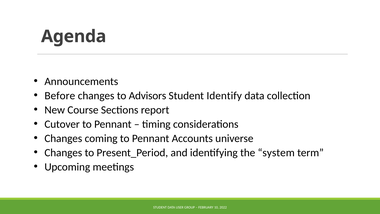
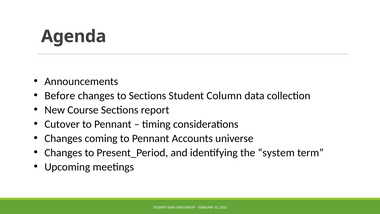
to Advisors: Advisors -> Sections
Identify: Identify -> Column
